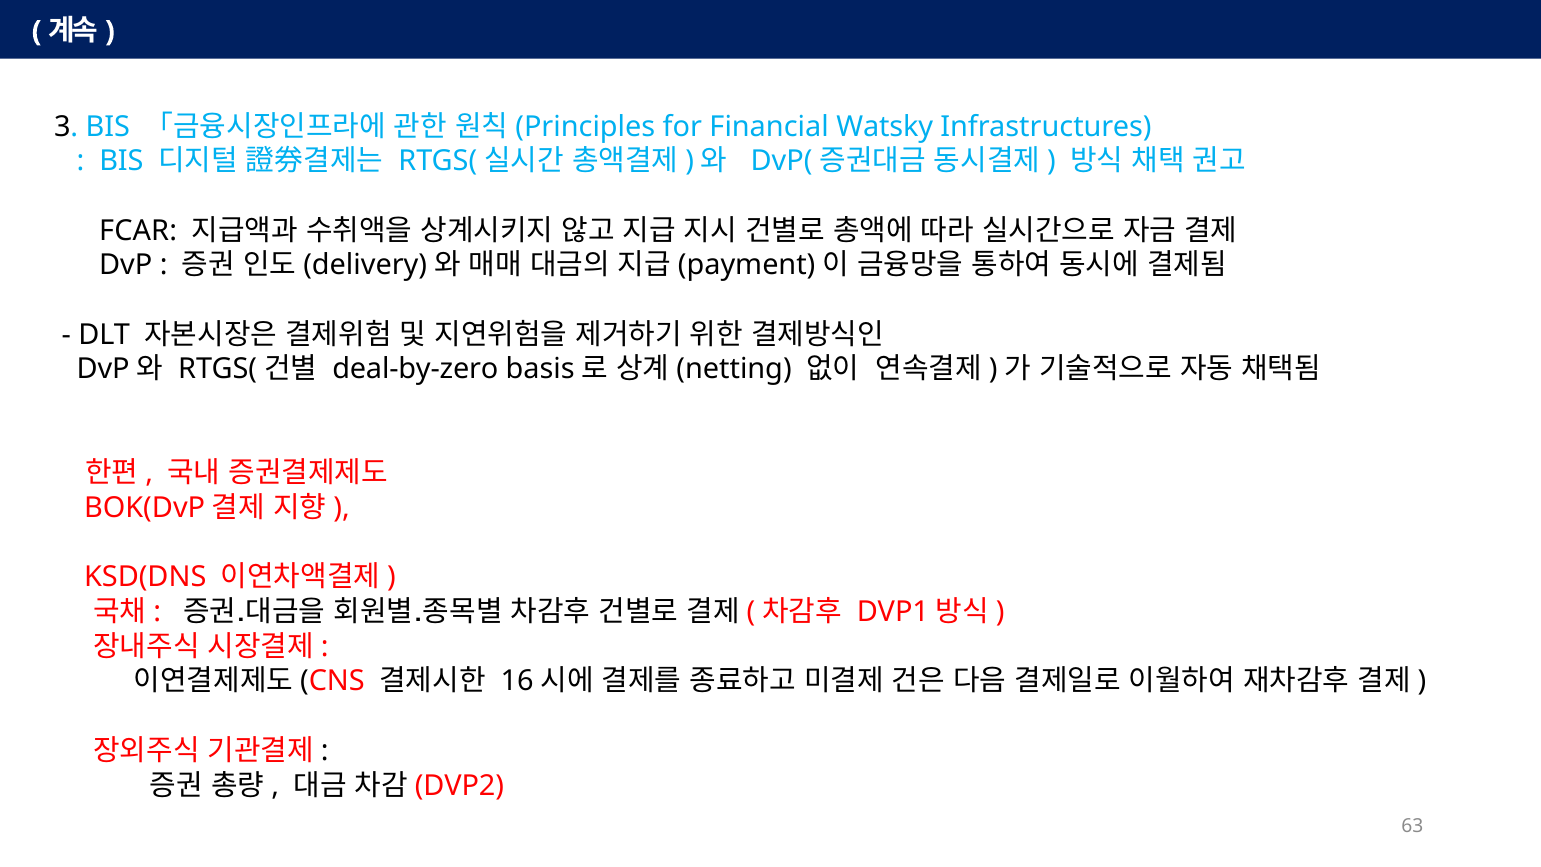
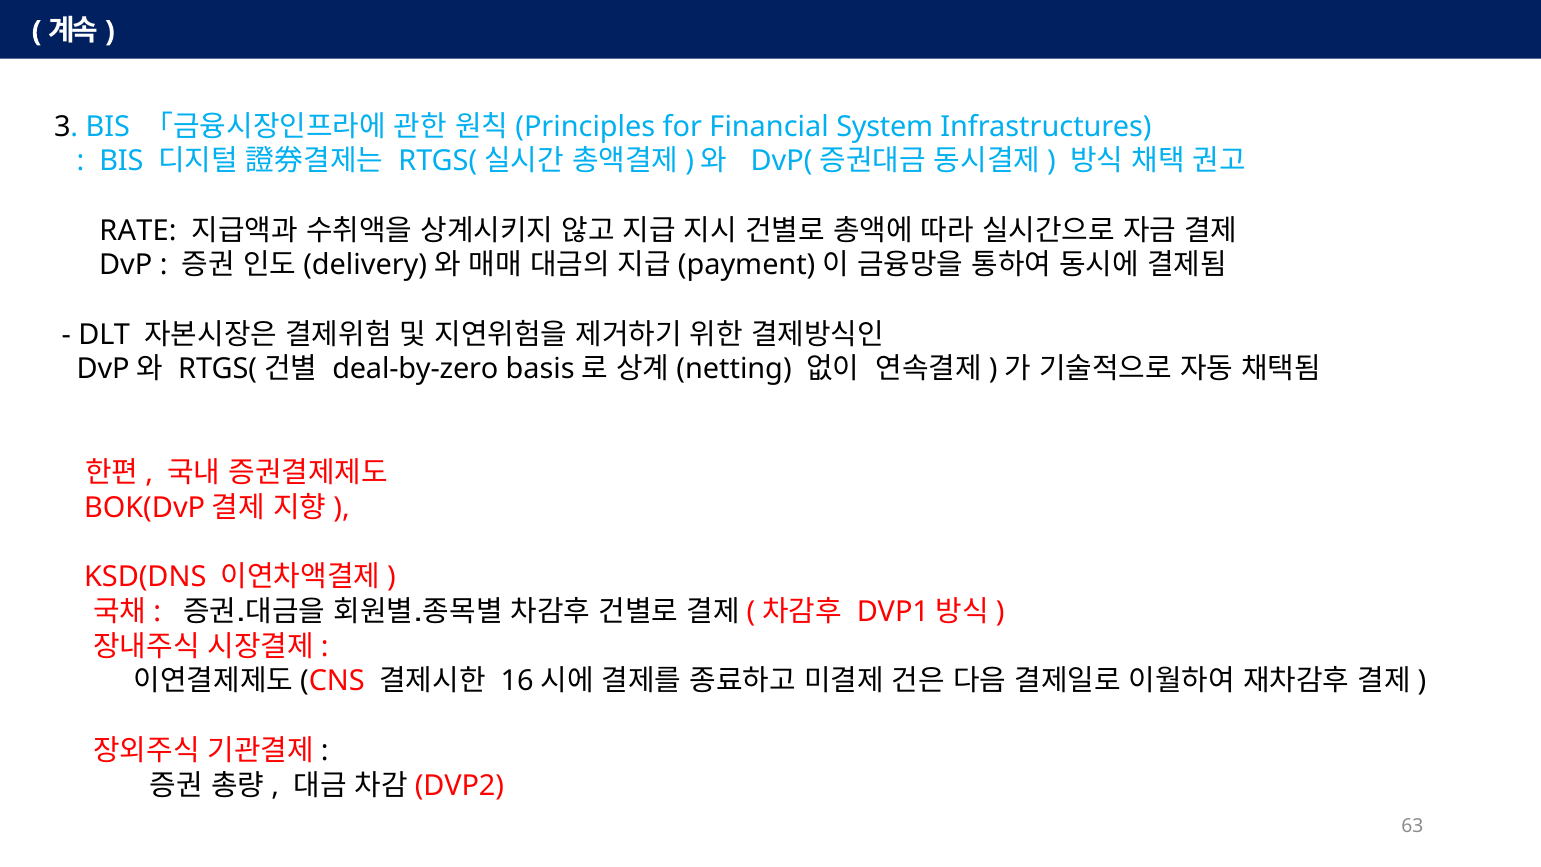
Watsky: Watsky -> System
FCAR: FCAR -> RATE
